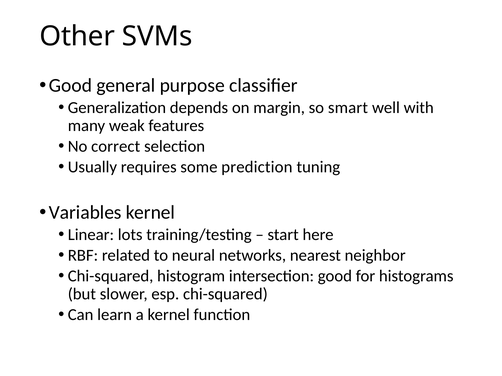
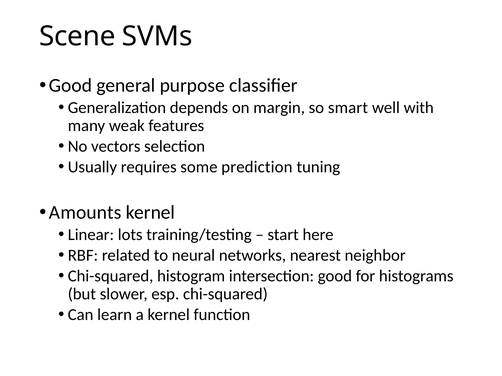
Other: Other -> Scene
correct: correct -> vectors
Variables: Variables -> Amounts
